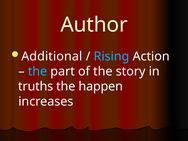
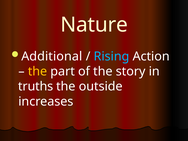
Author: Author -> Nature
the at (38, 71) colour: light blue -> yellow
happen: happen -> outside
